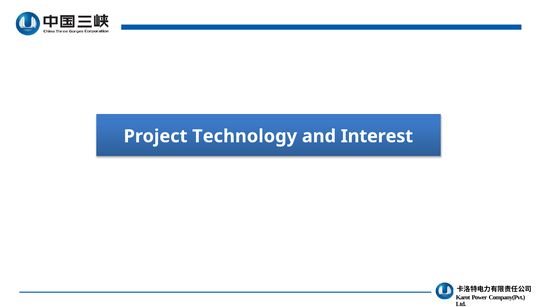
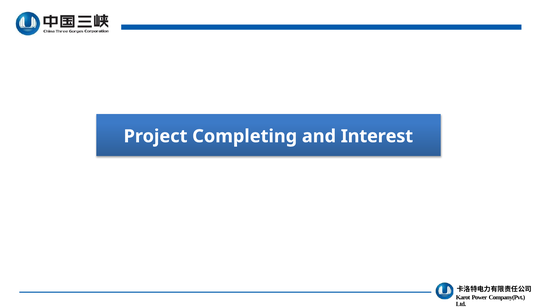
Technology: Technology -> Completing
